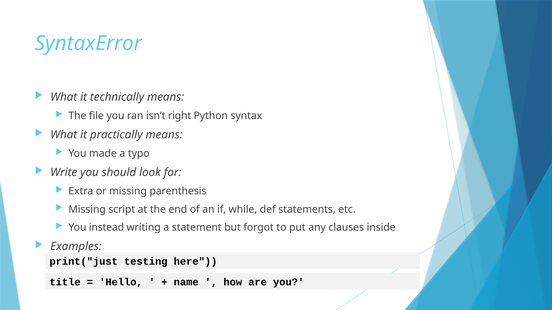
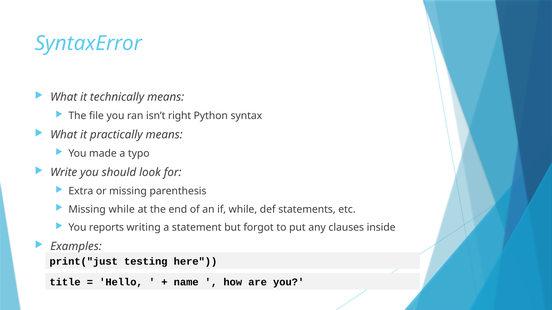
Missing script: script -> while
instead: instead -> reports
